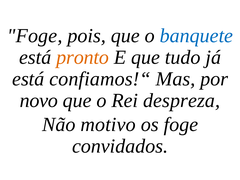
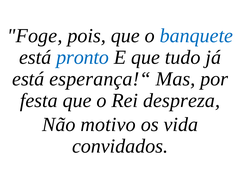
pronto colour: orange -> blue
confiamos!“: confiamos!“ -> esperança!“
novo: novo -> festa
os foge: foge -> vida
